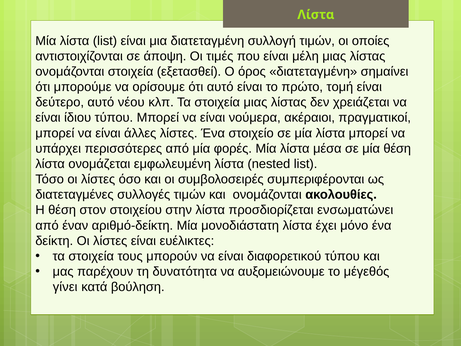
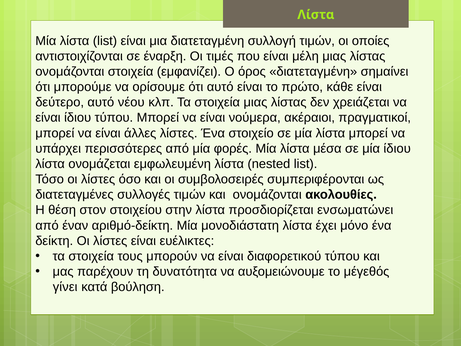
άποψη: άποψη -> έναρξη
εξετασθεί: εξετασθεί -> εμφανίζει
τομή: τομή -> κάθε
μία θέση: θέση -> ίδιου
